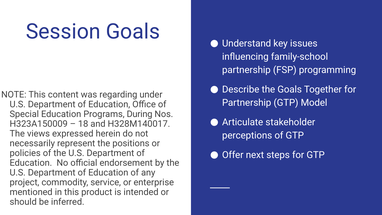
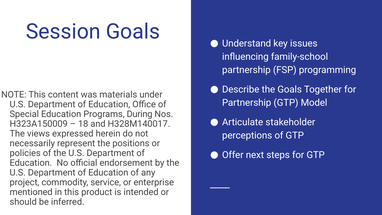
regarding: regarding -> materials
